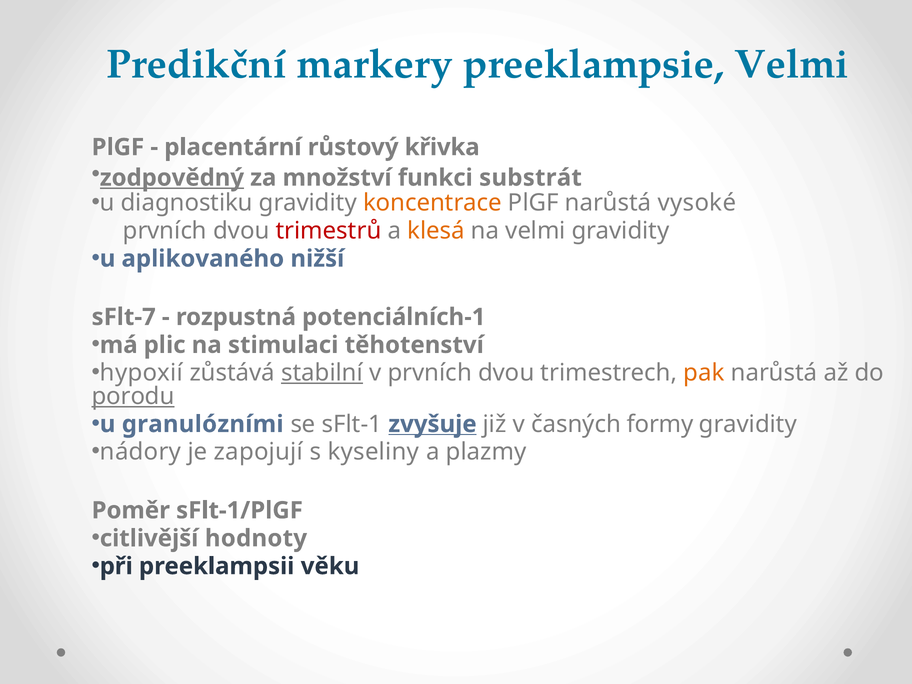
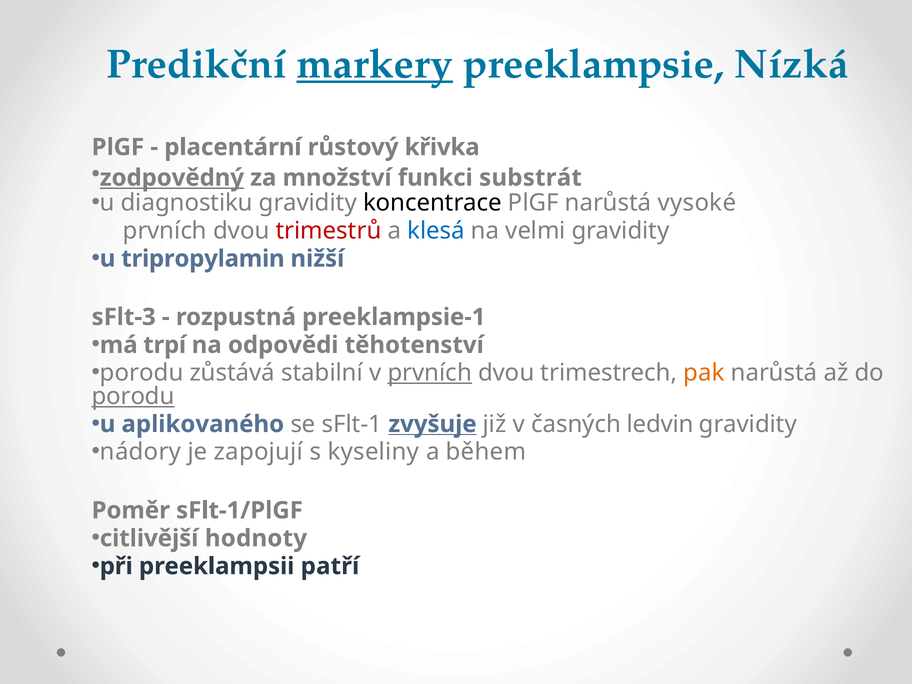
markery underline: none -> present
preeklampsie Velmi: Velmi -> Nízká
koncentrace colour: orange -> black
klesá colour: orange -> blue
aplikovaného: aplikovaného -> tripropylamin
sFlt-7: sFlt-7 -> sFlt-3
potenciálních-1: potenciálních-1 -> preeklampsie-1
plic: plic -> trpí
stimulaci: stimulaci -> odpovědi
hypoxií at (141, 373): hypoxií -> porodu
stabilní underline: present -> none
prvních at (430, 373) underline: none -> present
granulózními: granulózními -> aplikovaného
formy: formy -> ledvin
plazmy: plazmy -> během
věku: věku -> patří
